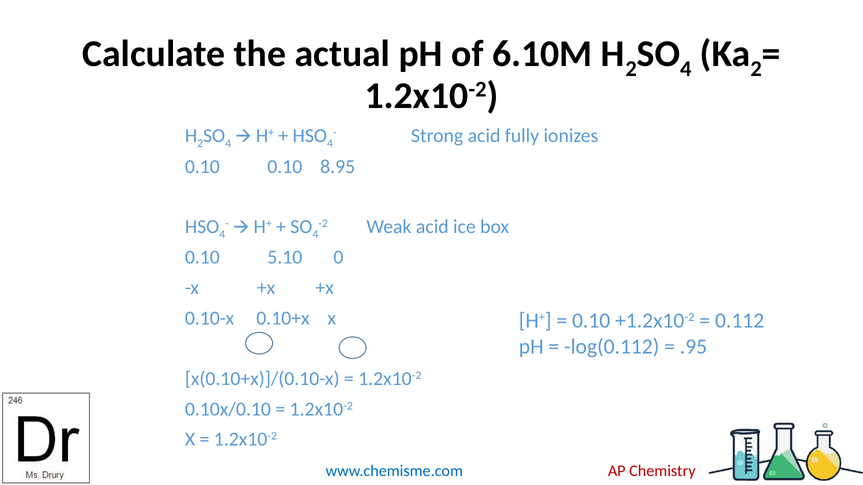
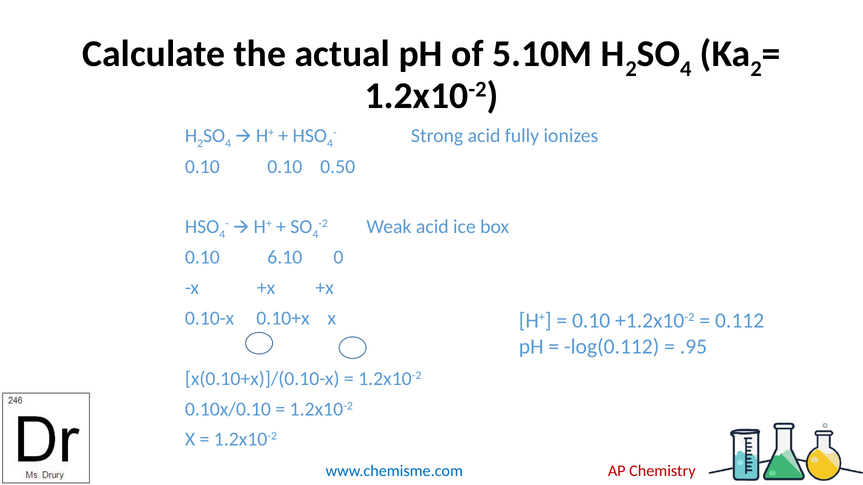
6.10M: 6.10M -> 5.10M
8.95: 8.95 -> 0.50
5.10: 5.10 -> 6.10
